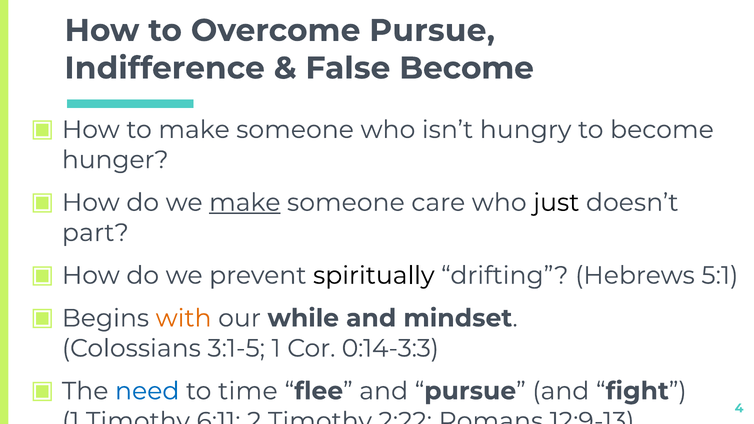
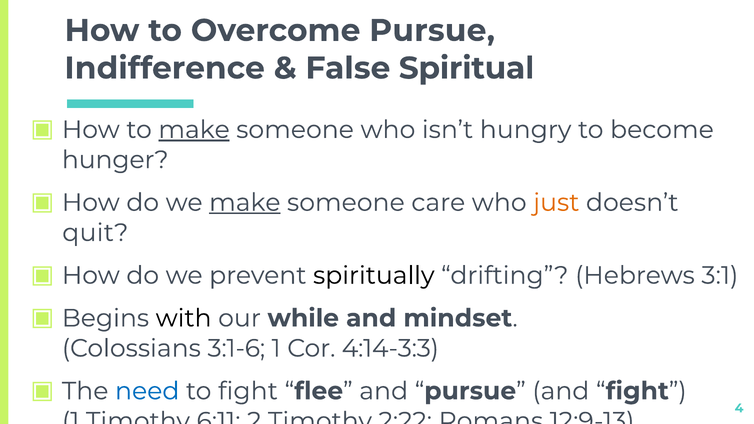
False Become: Become -> Spiritual
make at (194, 130) underline: none -> present
just colour: black -> orange
part: part -> quit
5:1: 5:1 -> 3:1
with colour: orange -> black
3:1-5: 3:1-5 -> 3:1-6
0:14-3:3: 0:14-3:3 -> 4:14-3:3
to time: time -> fight
